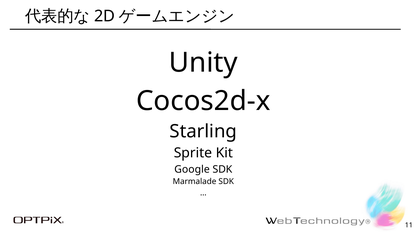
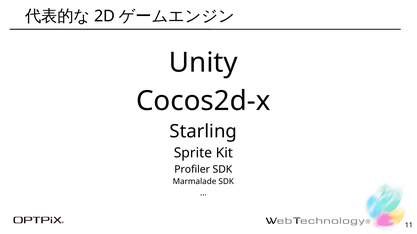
Google: Google -> Profiler
